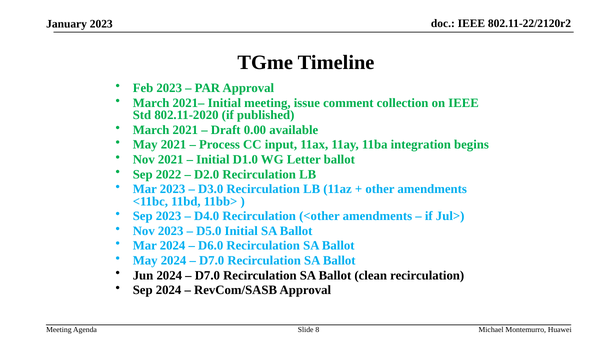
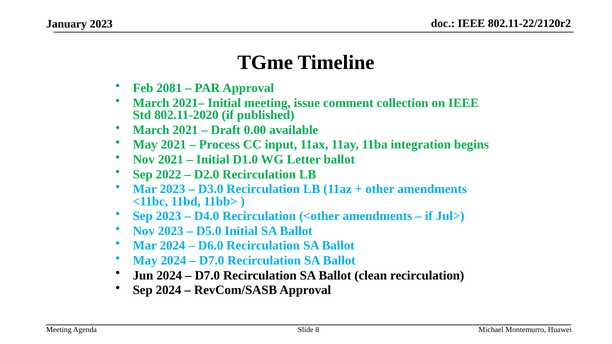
Feb 2023: 2023 -> 2081
